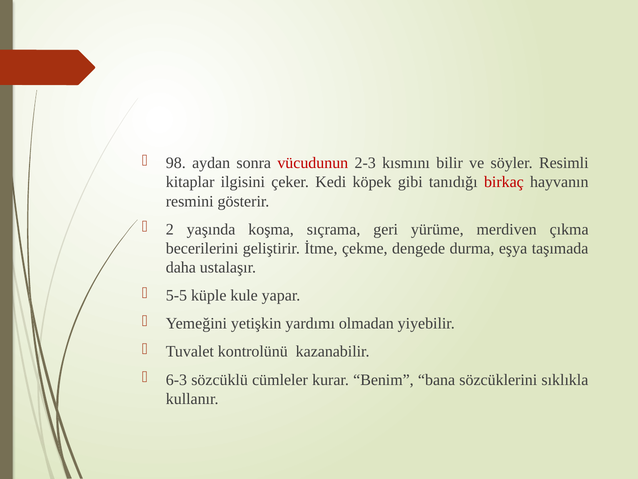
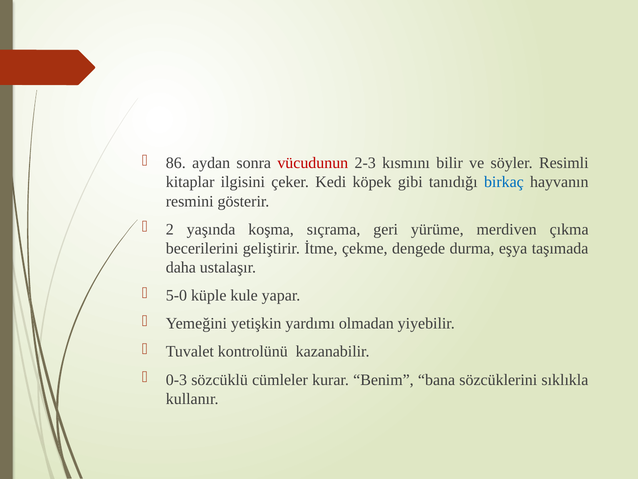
98: 98 -> 86
birkaç colour: red -> blue
5-5: 5-5 -> 5-0
6-3: 6-3 -> 0-3
